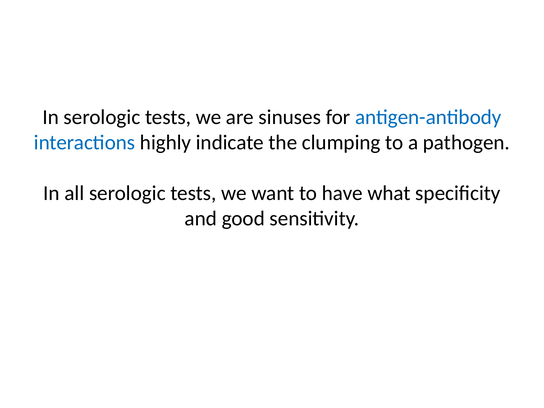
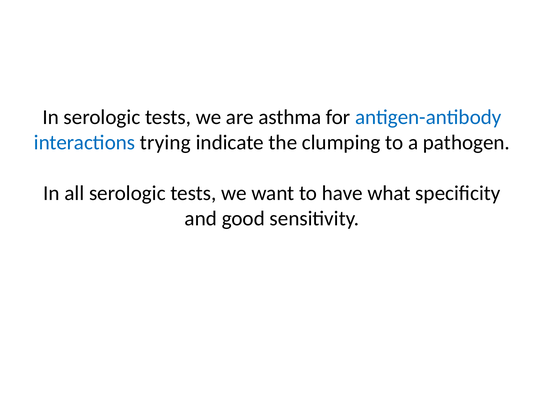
sinuses: sinuses -> asthma
highly: highly -> trying
